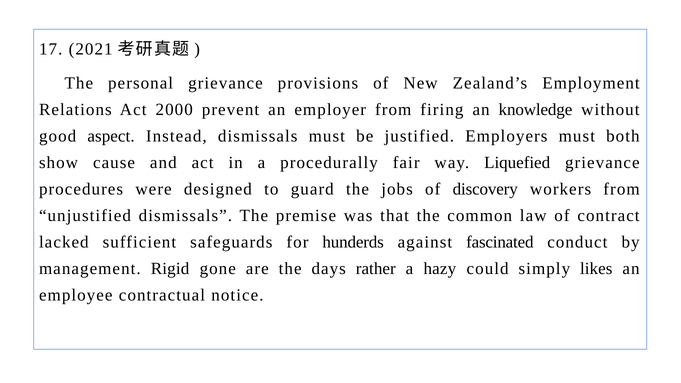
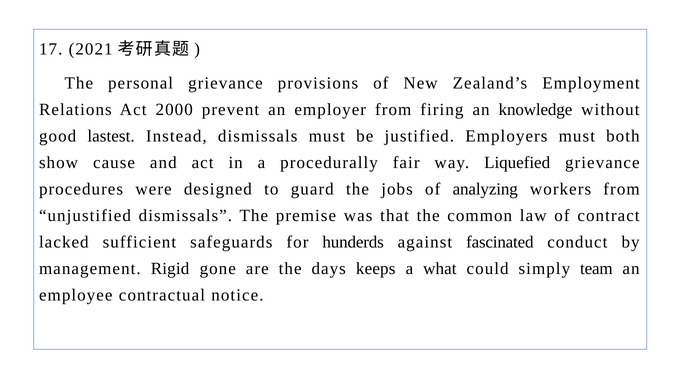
aspect: aspect -> lastest
discovery: discovery -> analyzing
rather: rather -> keeps
hazy: hazy -> what
likes: likes -> team
